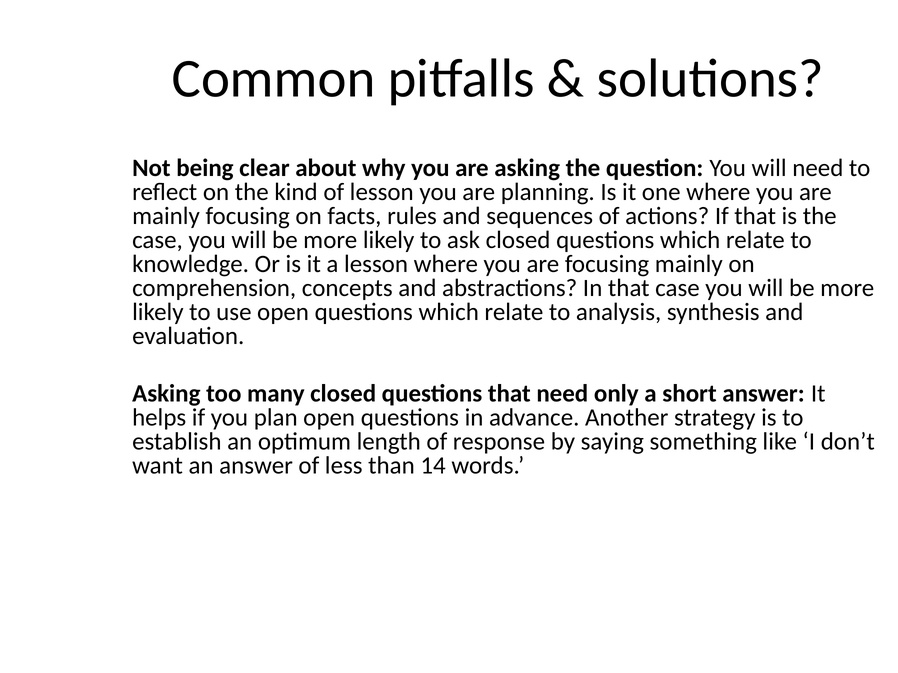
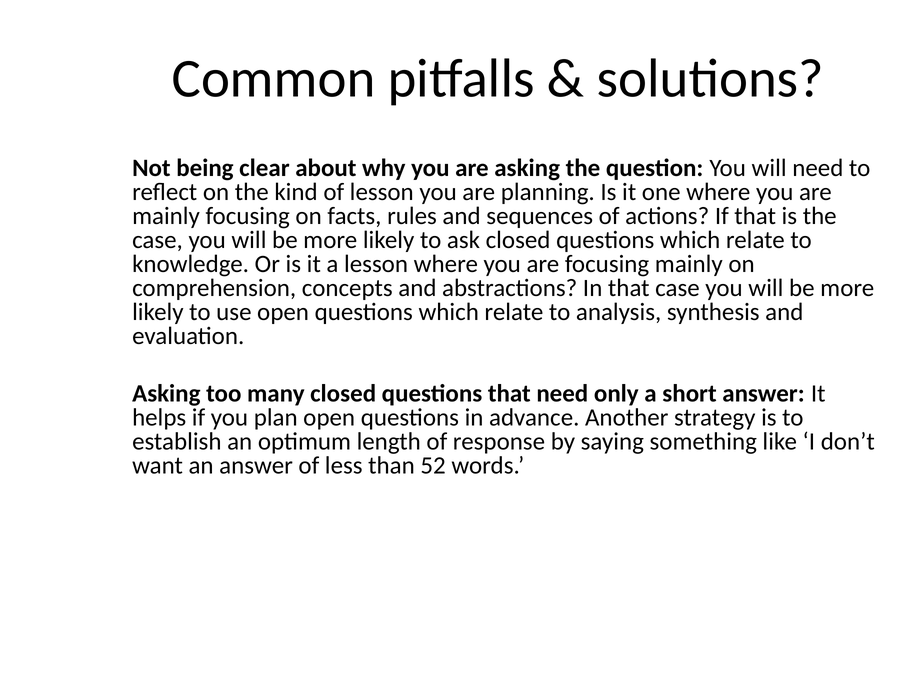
14: 14 -> 52
